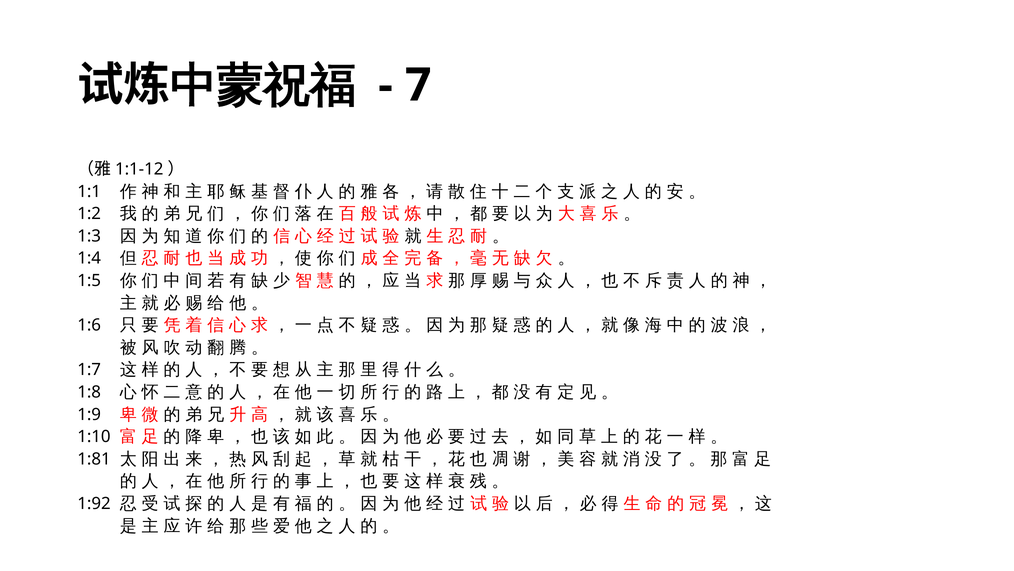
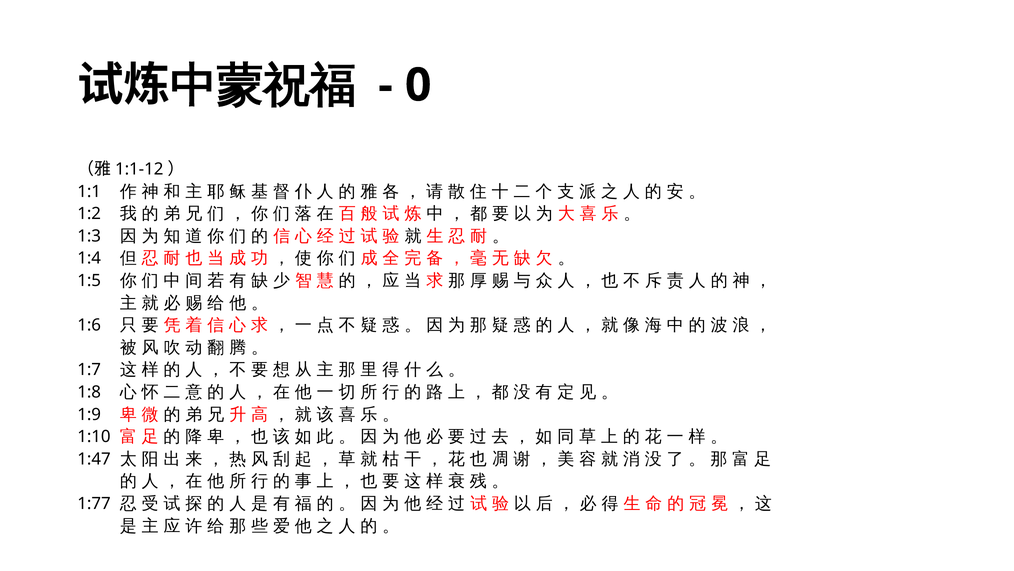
7: 7 -> 0
1:81: 1:81 -> 1:47
1:92: 1:92 -> 1:77
